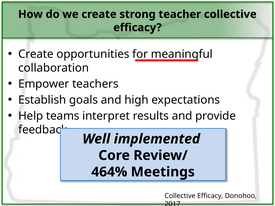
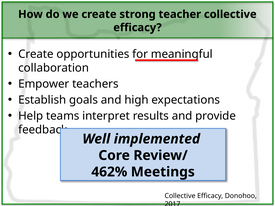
464%: 464% -> 462%
